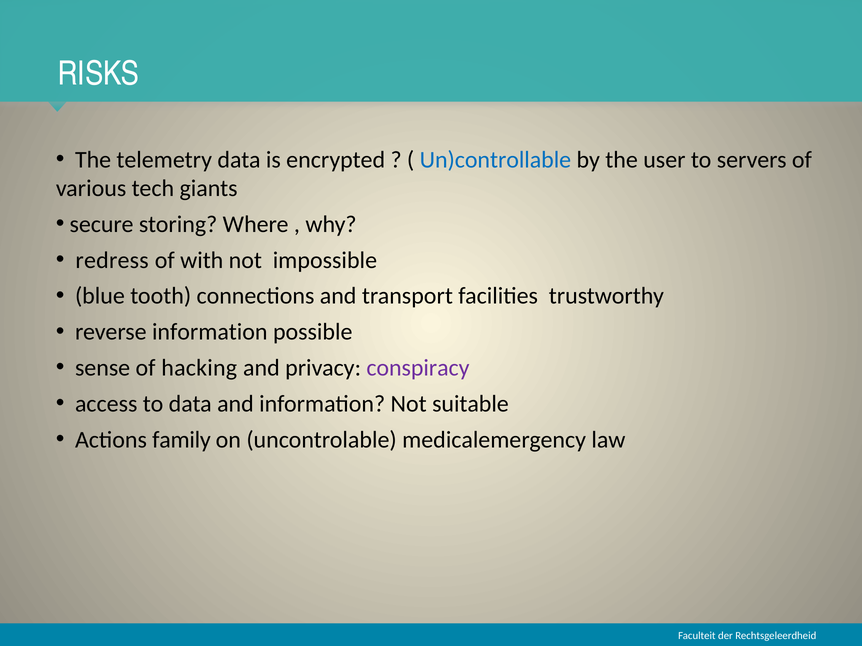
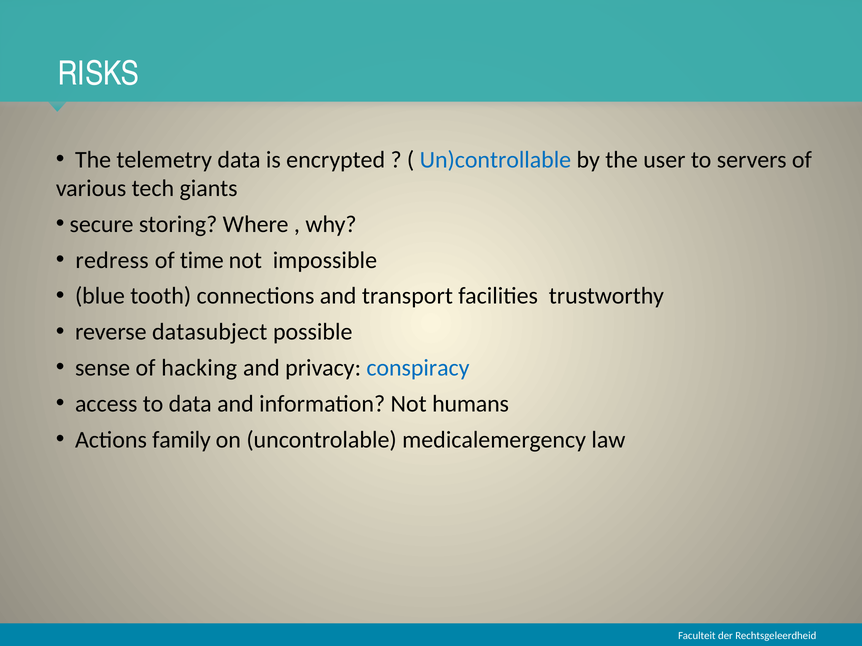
with: with -> time
reverse information: information -> datasubject
conspiracy colour: purple -> blue
suitable: suitable -> humans
